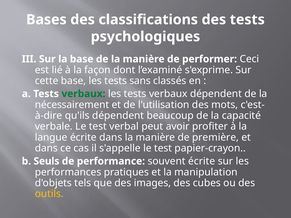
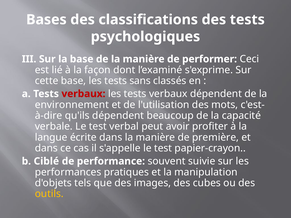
verbaux at (83, 94) colour: green -> red
nécessairement: nécessairement -> environnement
Seuls: Seuls -> Ciblé
souvent écrite: écrite -> suivie
